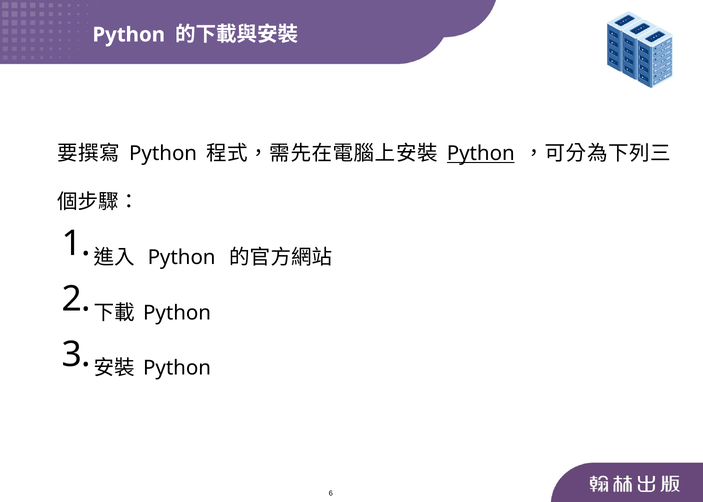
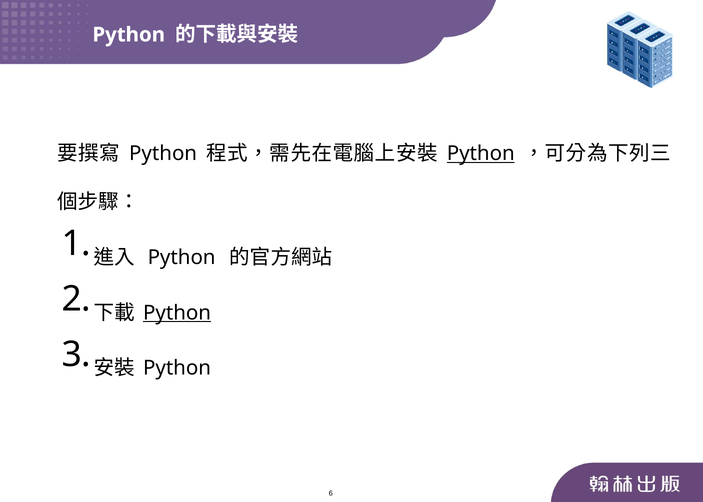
Python at (177, 313) underline: none -> present
